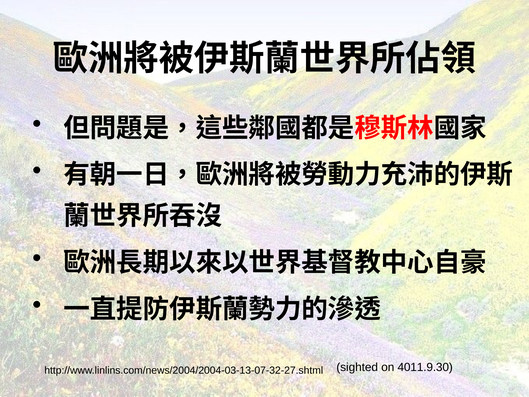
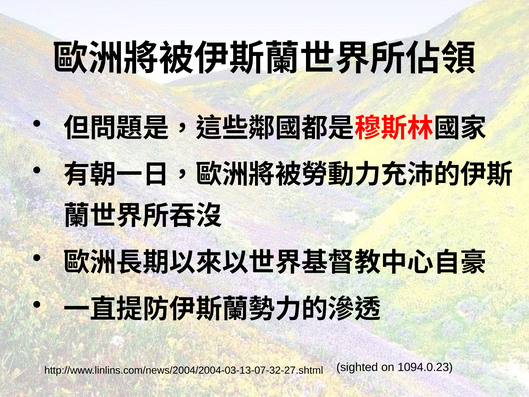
4011.9.30: 4011.9.30 -> 1094.0.23
